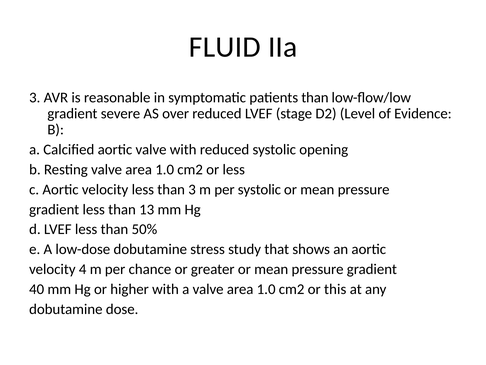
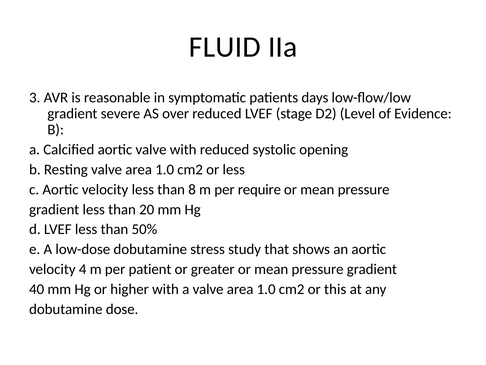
patients than: than -> days
than 3: 3 -> 8
per systolic: systolic -> require
13: 13 -> 20
chance: chance -> patient
